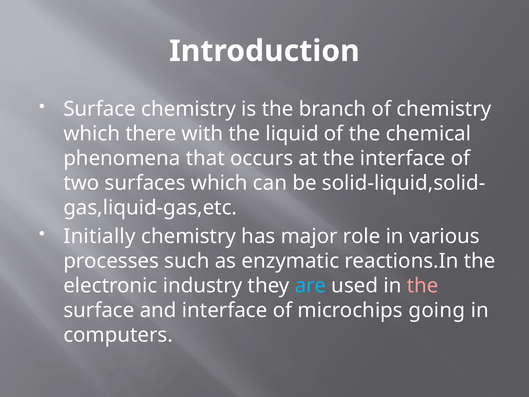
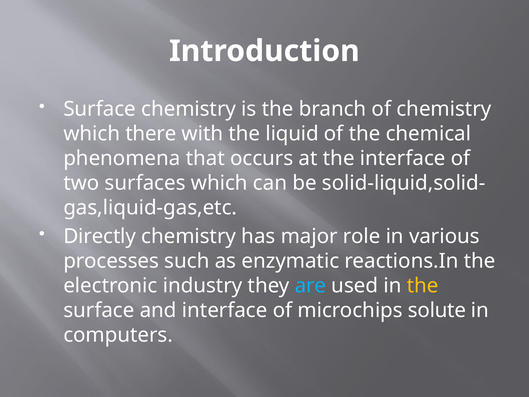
Initially: Initially -> Directly
the at (423, 286) colour: pink -> yellow
going: going -> solute
